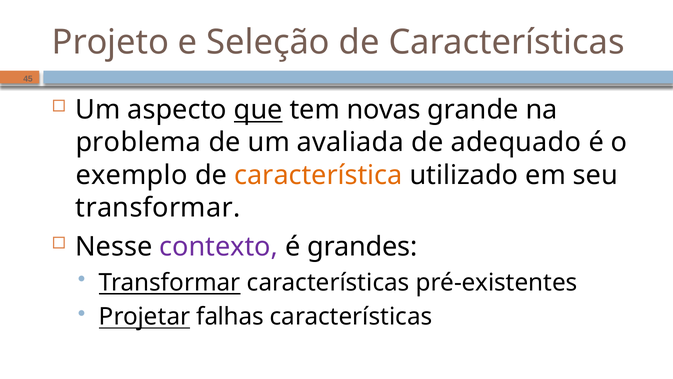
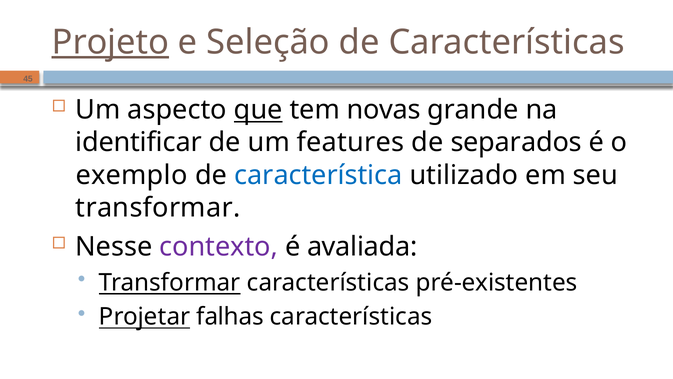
Projeto underline: none -> present
problema: problema -> identificar
avaliada: avaliada -> features
adequado: adequado -> separados
característica colour: orange -> blue
grandes: grandes -> avaliada
